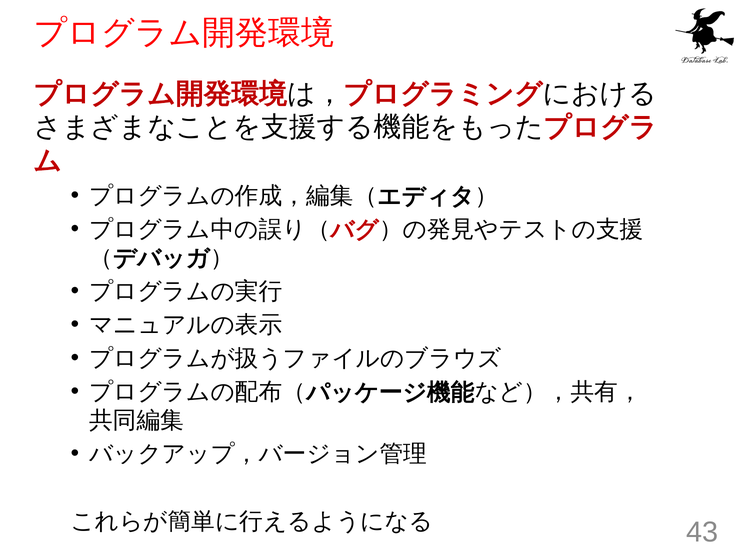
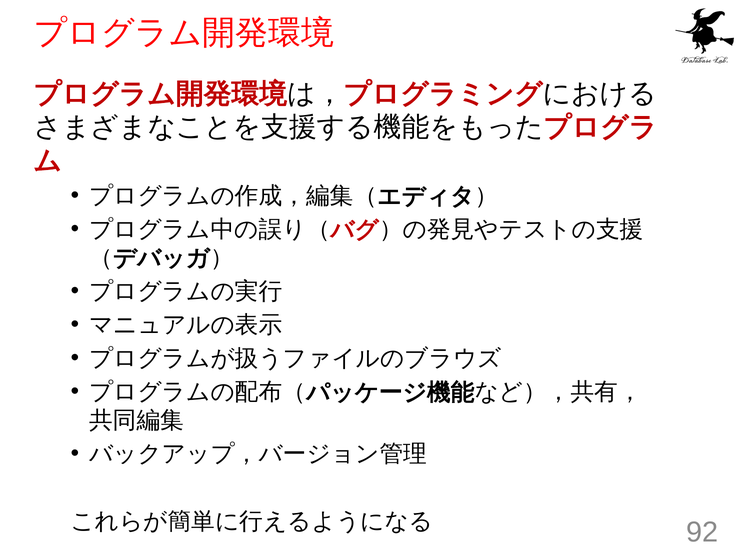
43: 43 -> 92
